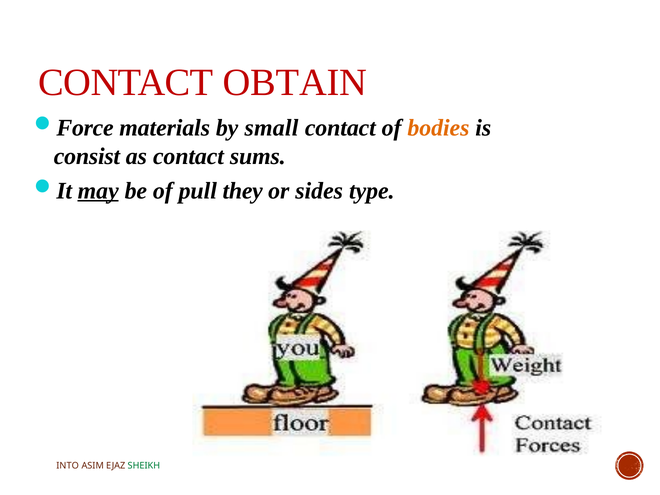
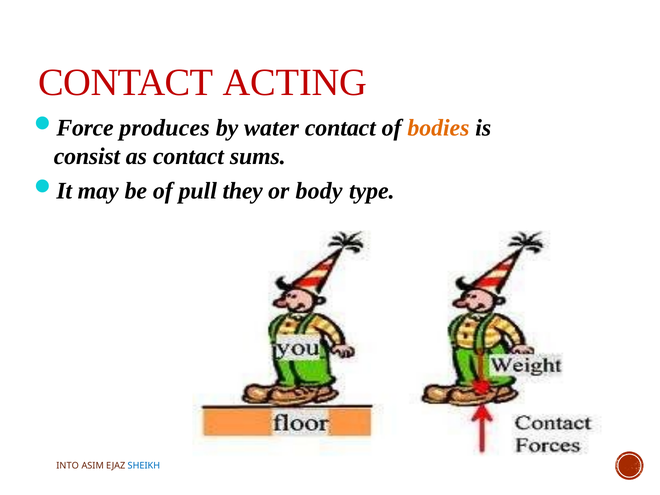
OBTAIN: OBTAIN -> ACTING
materials: materials -> produces
small: small -> water
may underline: present -> none
sides: sides -> body
SHEIKH colour: green -> blue
